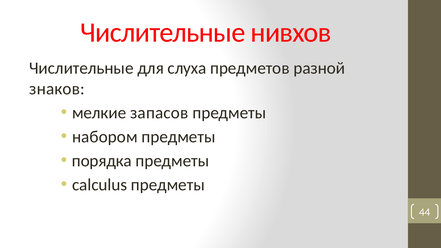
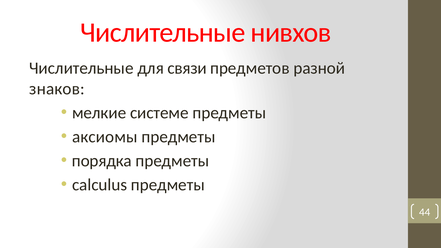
слуха: слуха -> связи
запасов: запасов -> системе
набором: набором -> аксиомы
